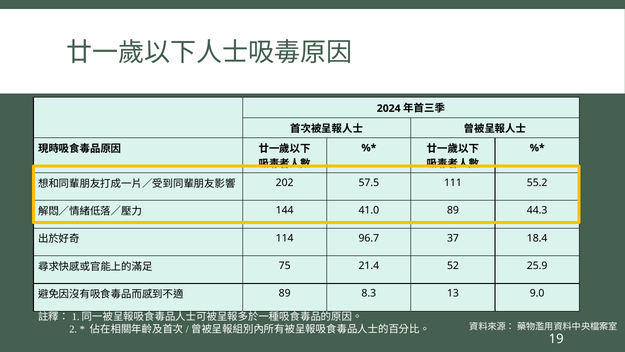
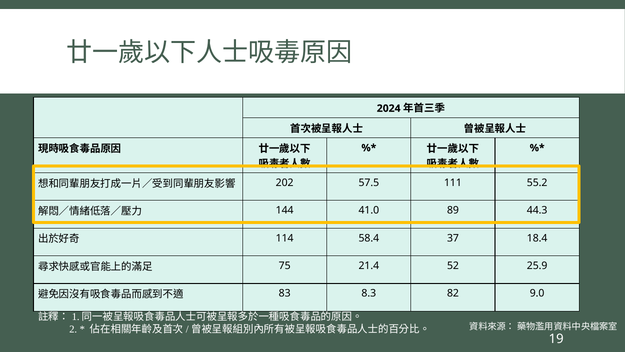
96.7: 96.7 -> 58.4
89 at (285, 293): 89 -> 83
13: 13 -> 82
